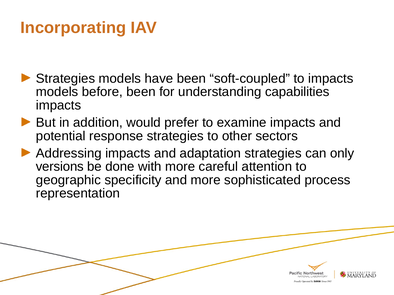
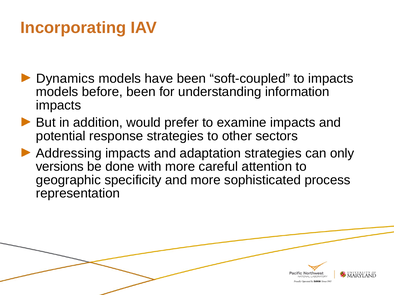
Strategies at (66, 79): Strategies -> Dynamics
capabilities: capabilities -> information
